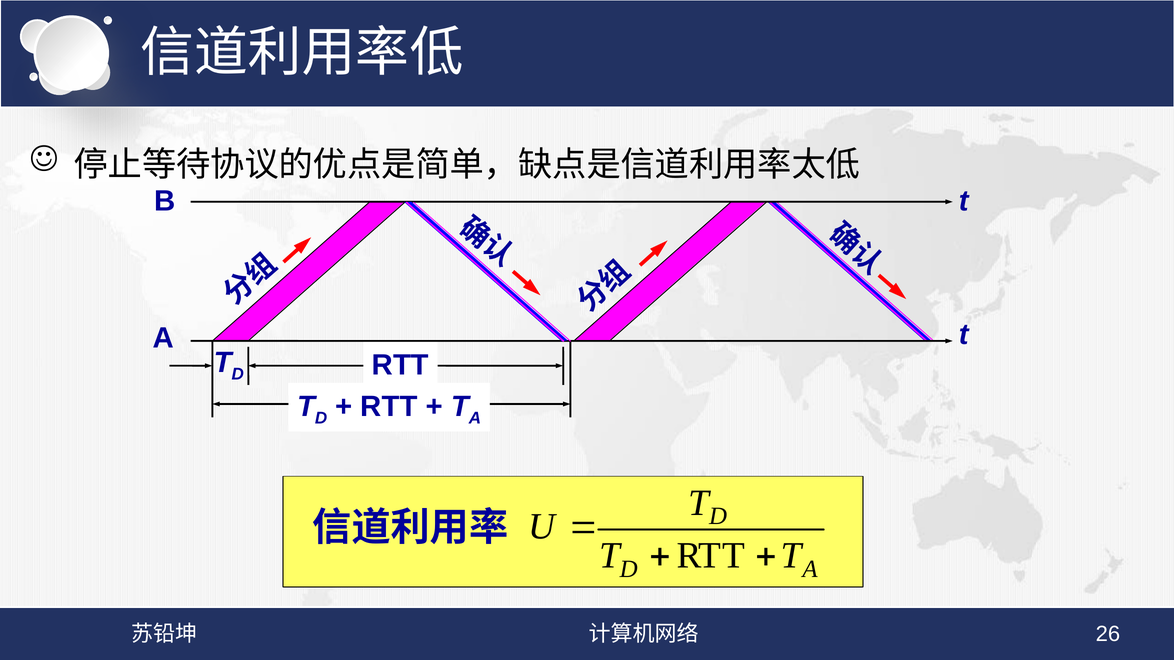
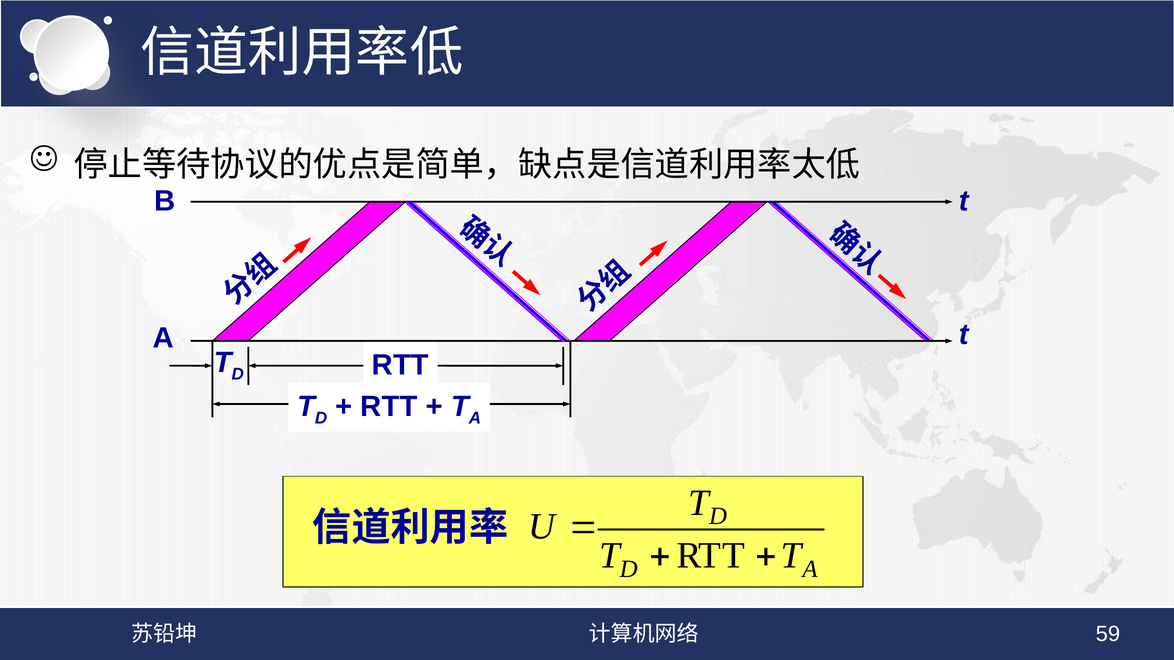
26: 26 -> 59
